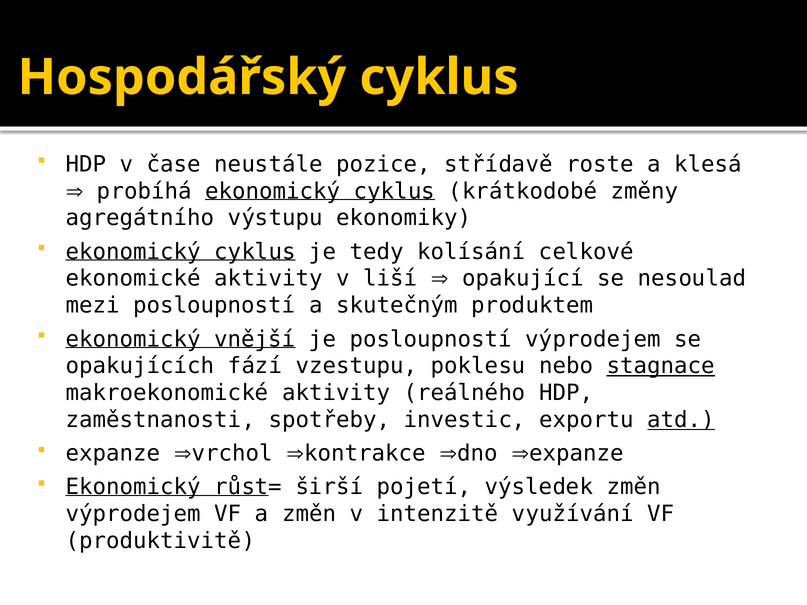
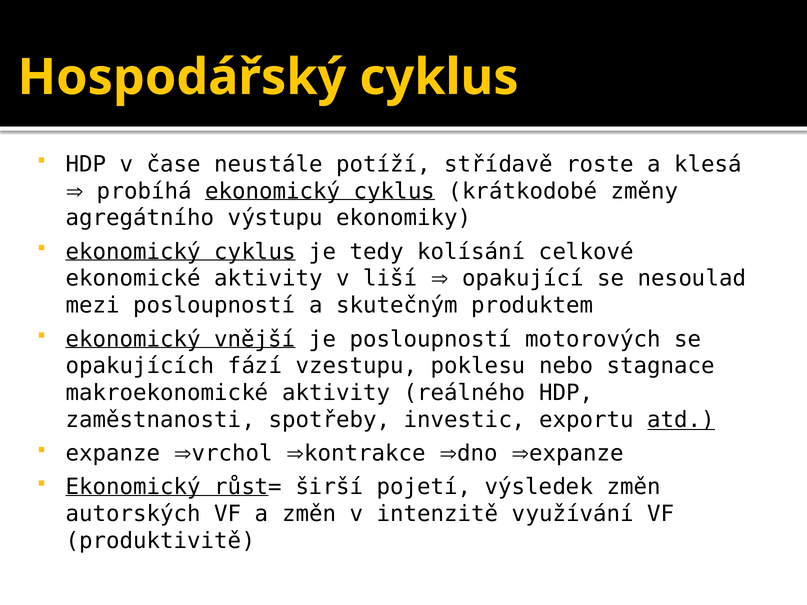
pozice: pozice -> potíží
posloupností výprodejem: výprodejem -> motorových
stagnace underline: present -> none
výprodejem at (133, 514): výprodejem -> autorských
